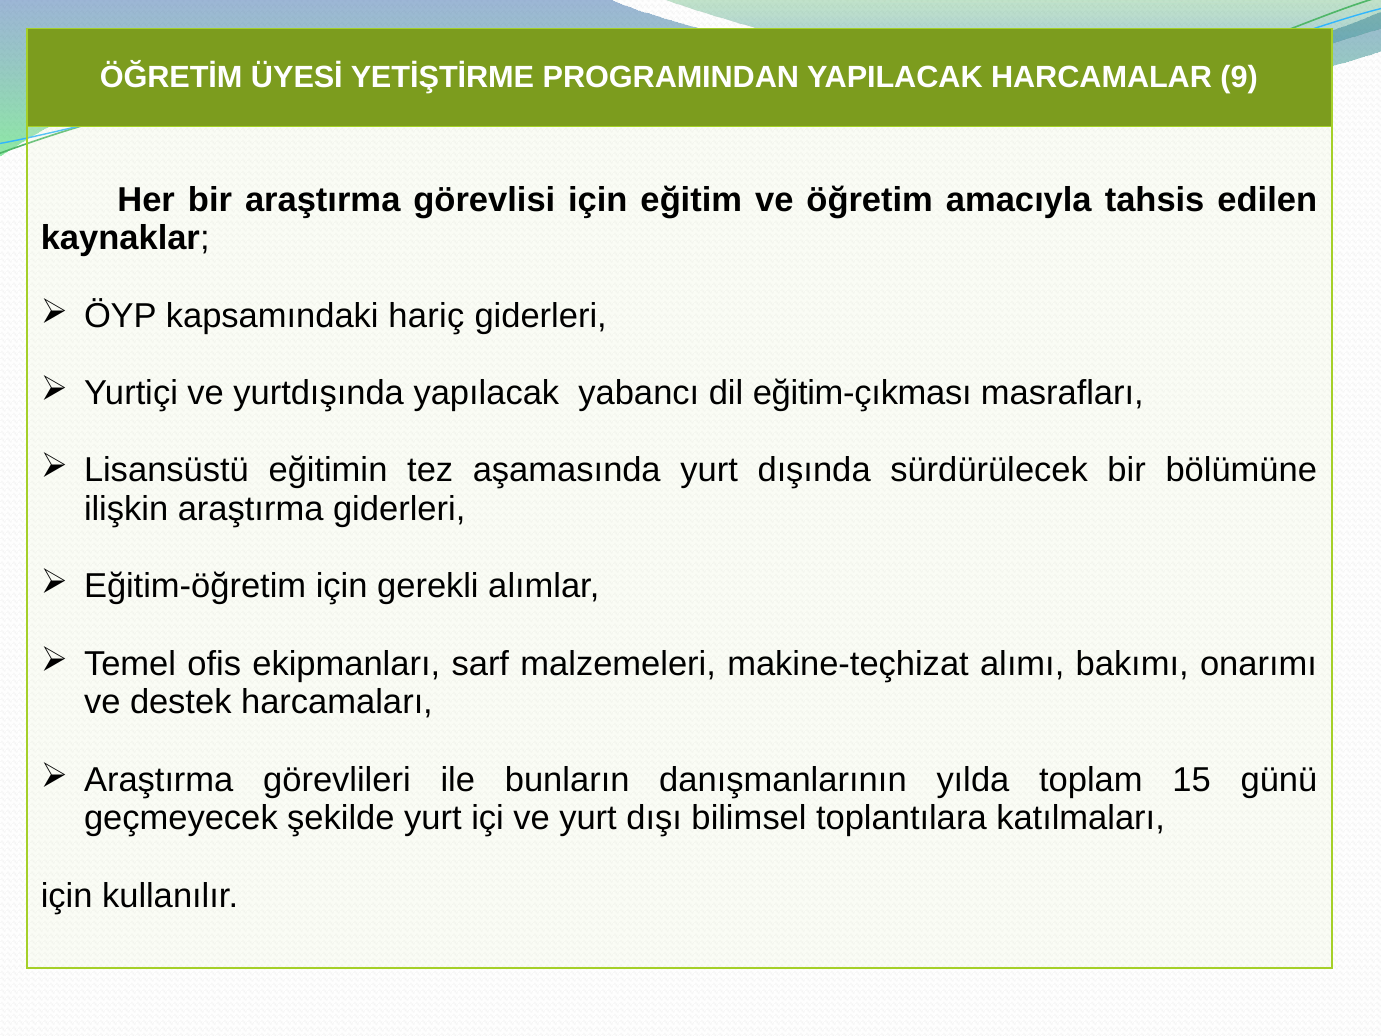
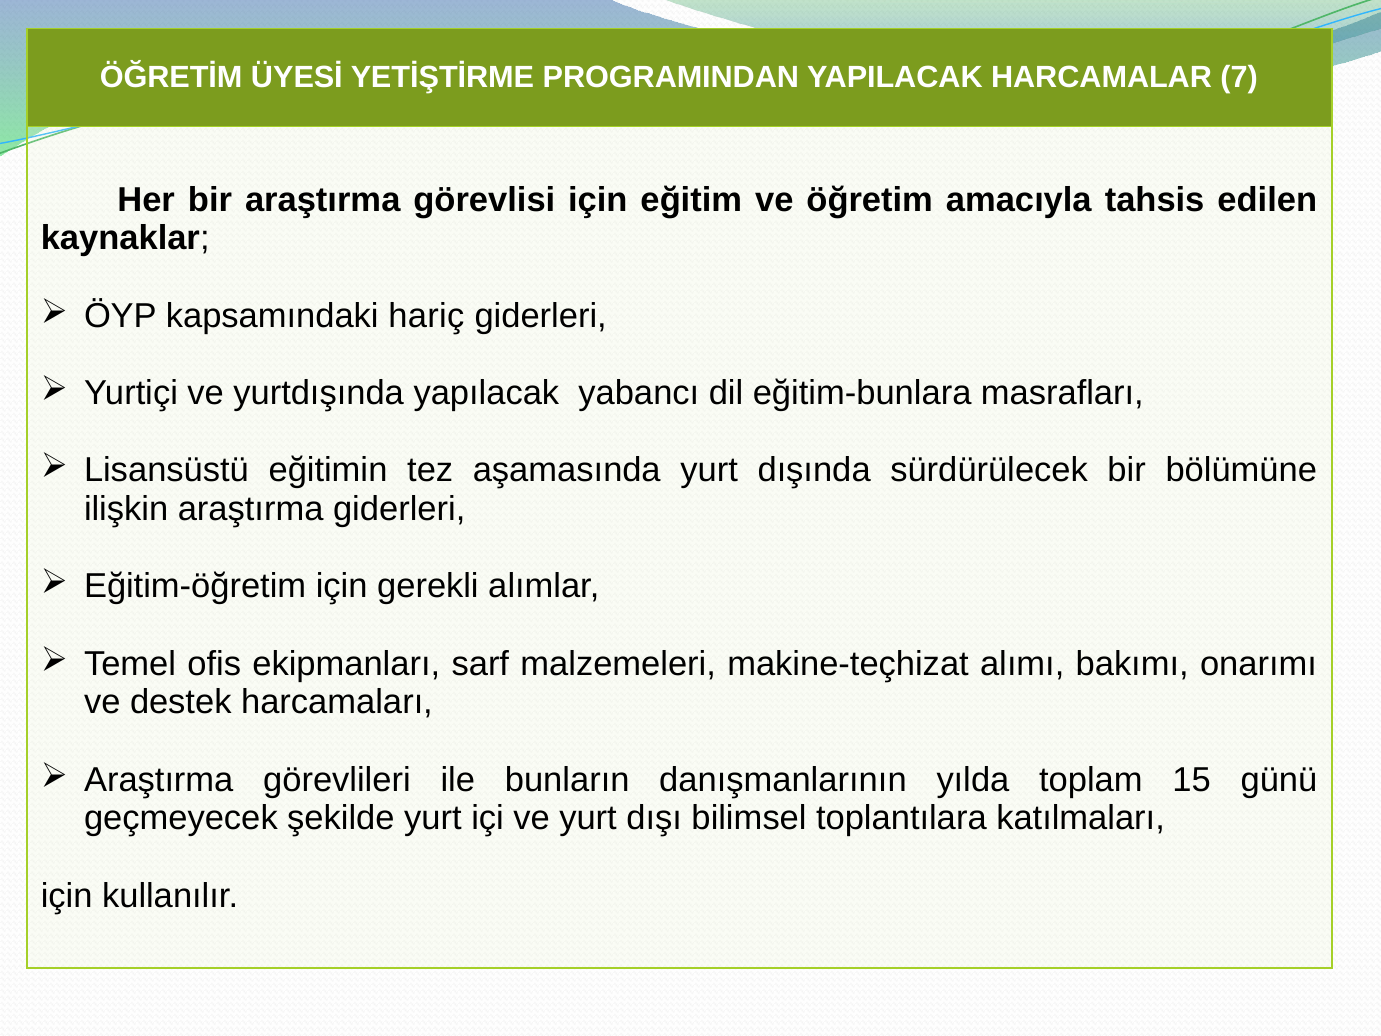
9: 9 -> 7
eğitim-çıkması: eğitim-çıkması -> eğitim-bunlara
